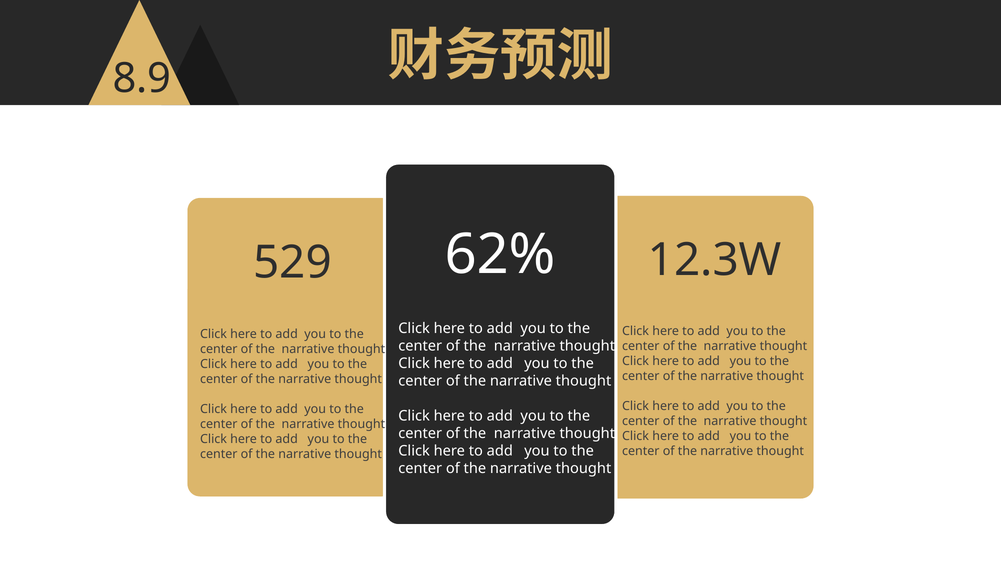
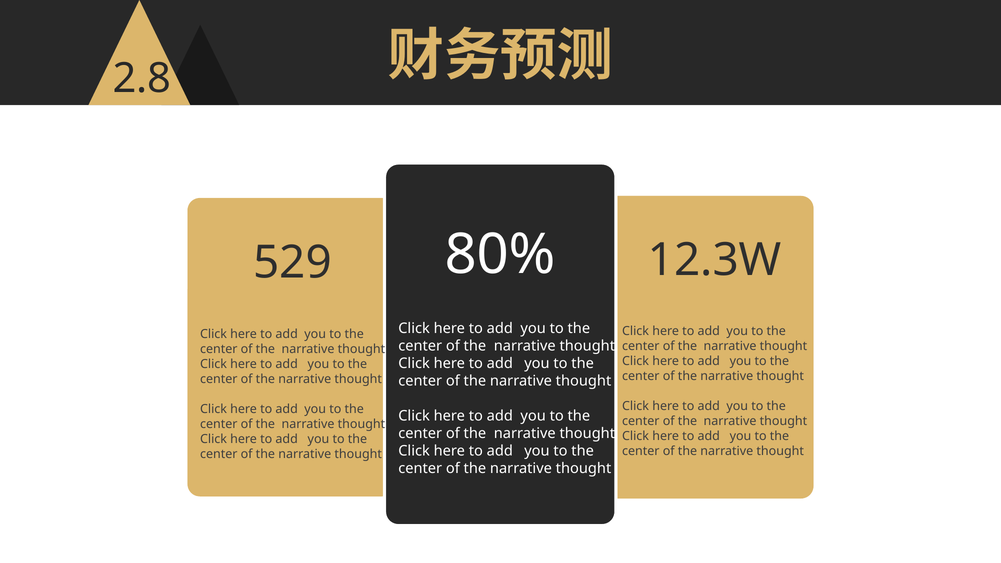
8.9: 8.9 -> 2.8
62%: 62% -> 80%
